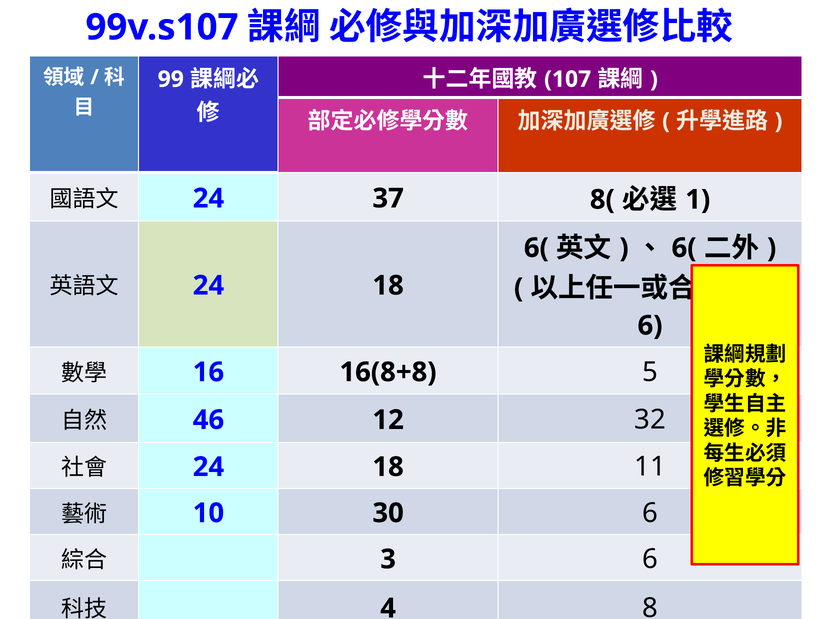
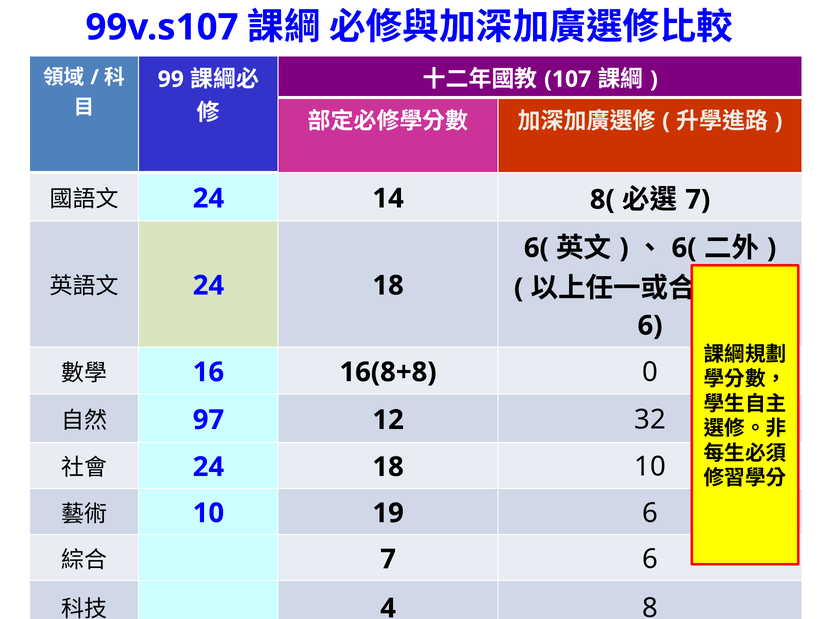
24 37: 37 -> 14
1 at (698, 200): 1 -> 7
5: 5 -> 0
46: 46 -> 97
18 11: 11 -> 10
30: 30 -> 19
3 at (388, 559): 3 -> 7
